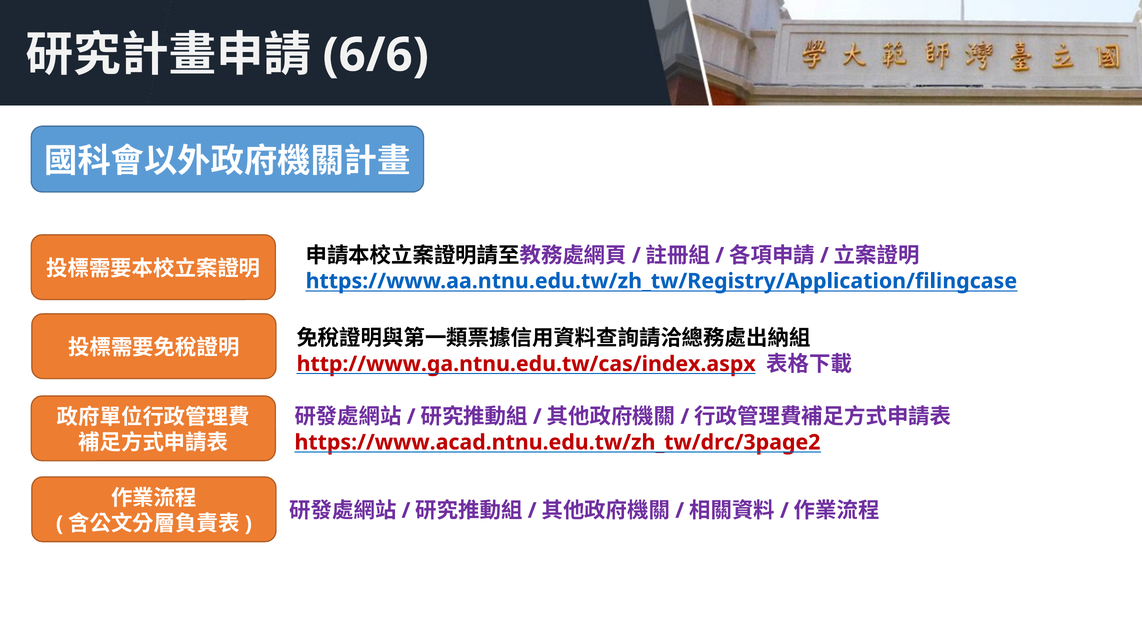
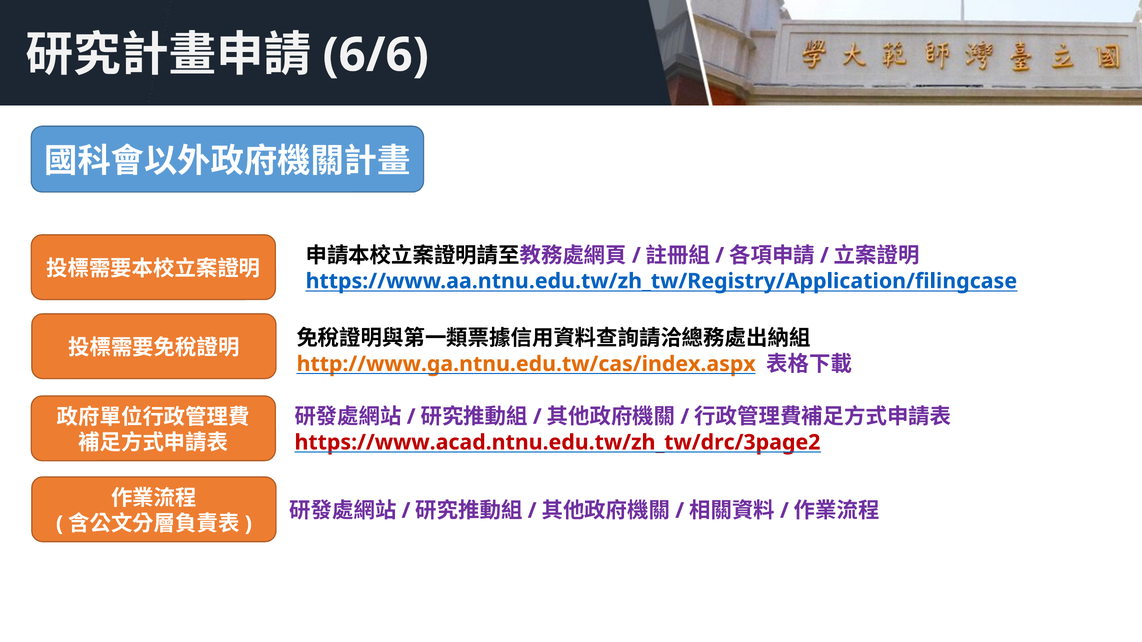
http://www.ga.ntnu.edu.tw/cas/index.aspx colour: red -> orange
